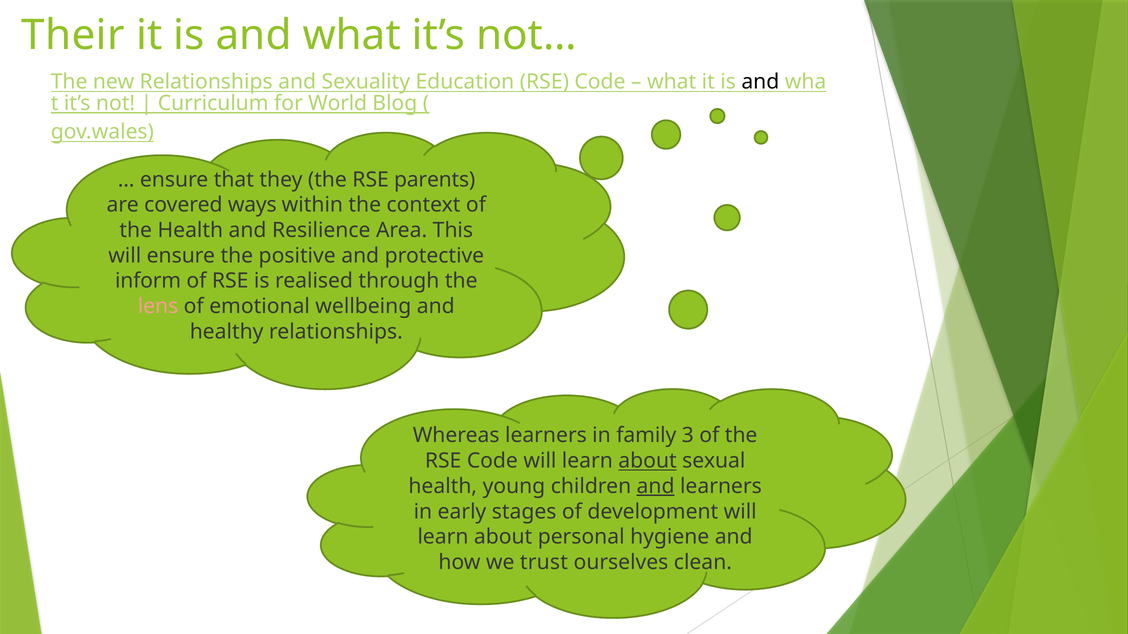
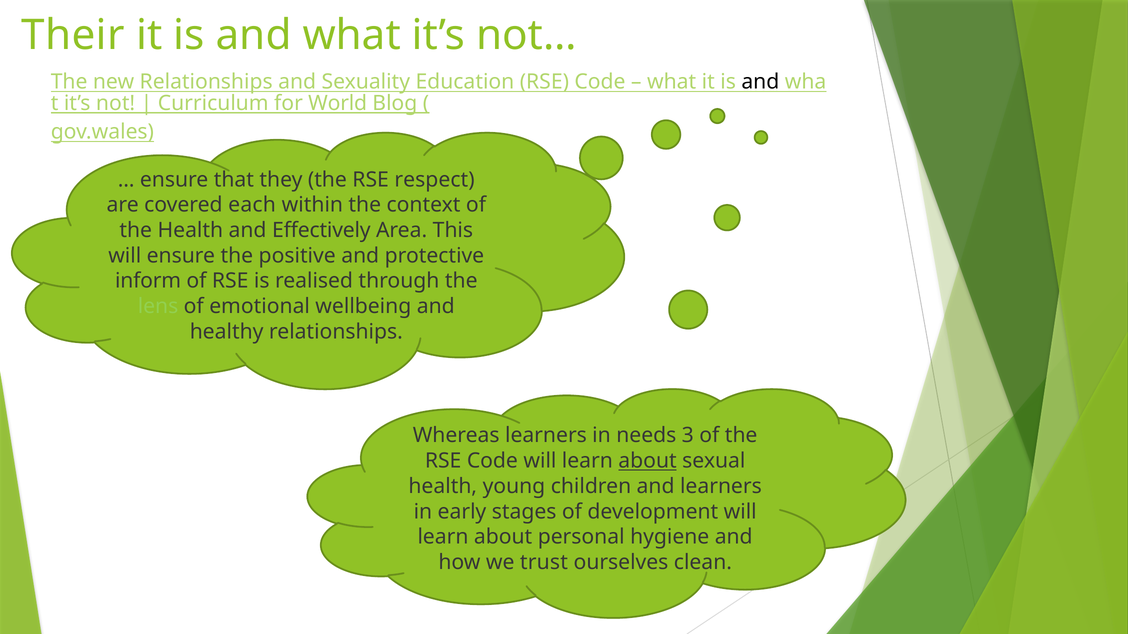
parents: parents -> respect
ways: ways -> each
Resilience: Resilience -> Effectively
lens colour: pink -> light green
family: family -> needs
and at (656, 487) underline: present -> none
